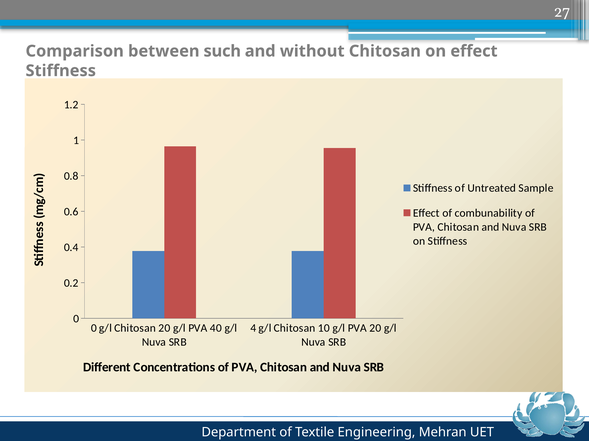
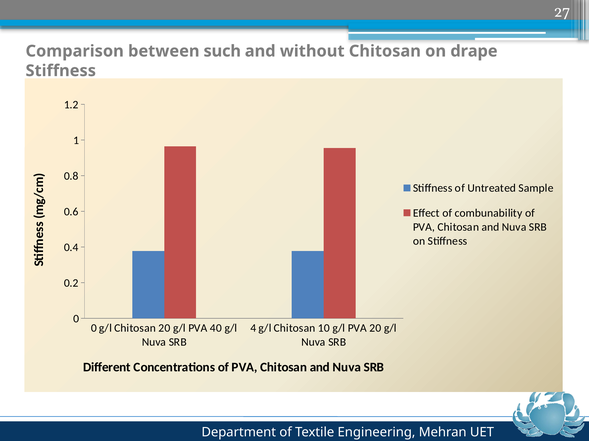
on effect: effect -> drape
